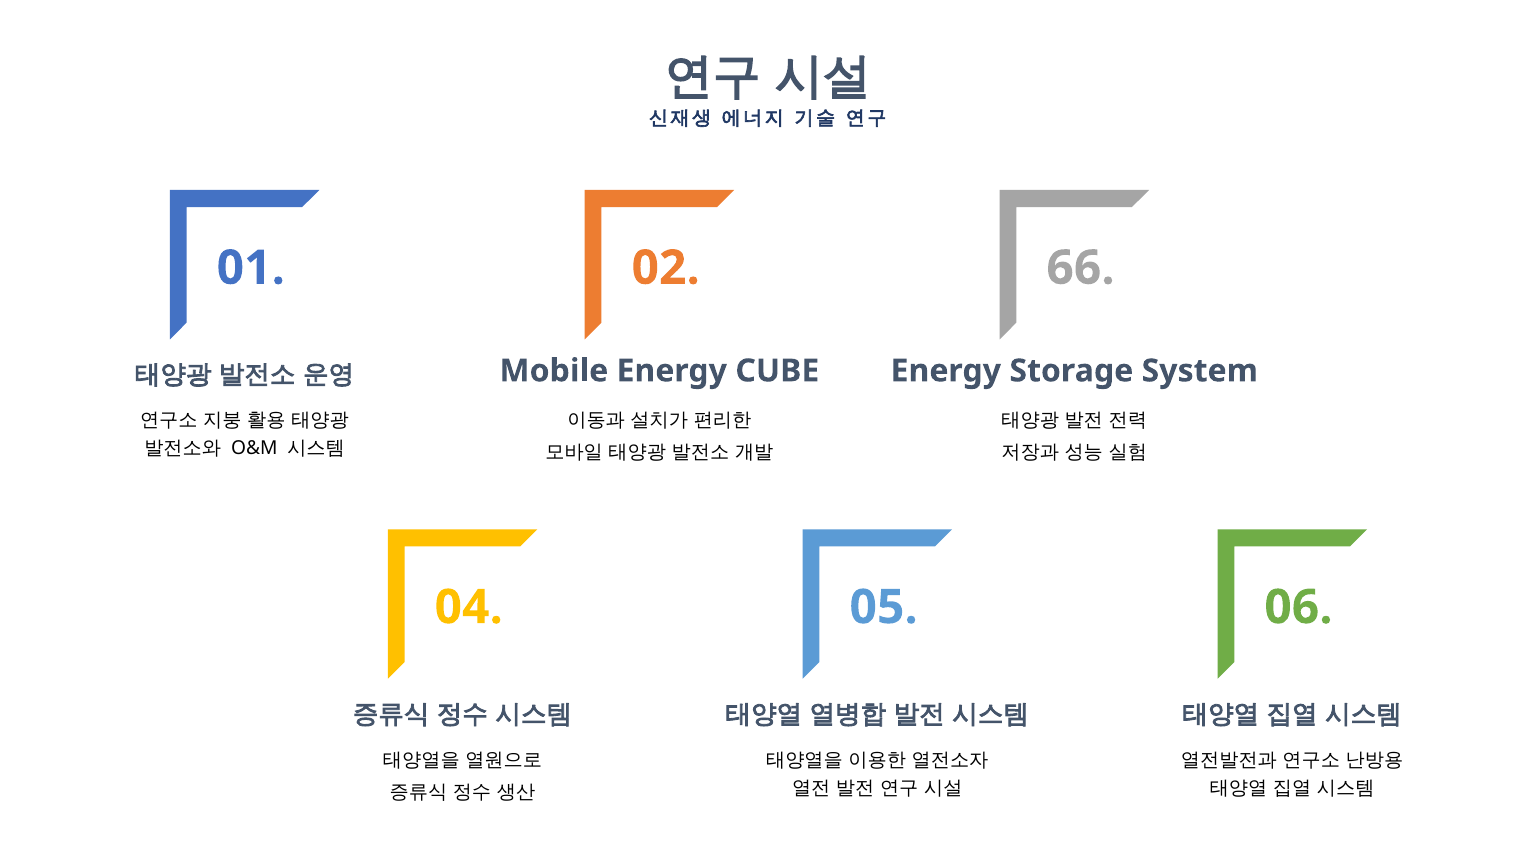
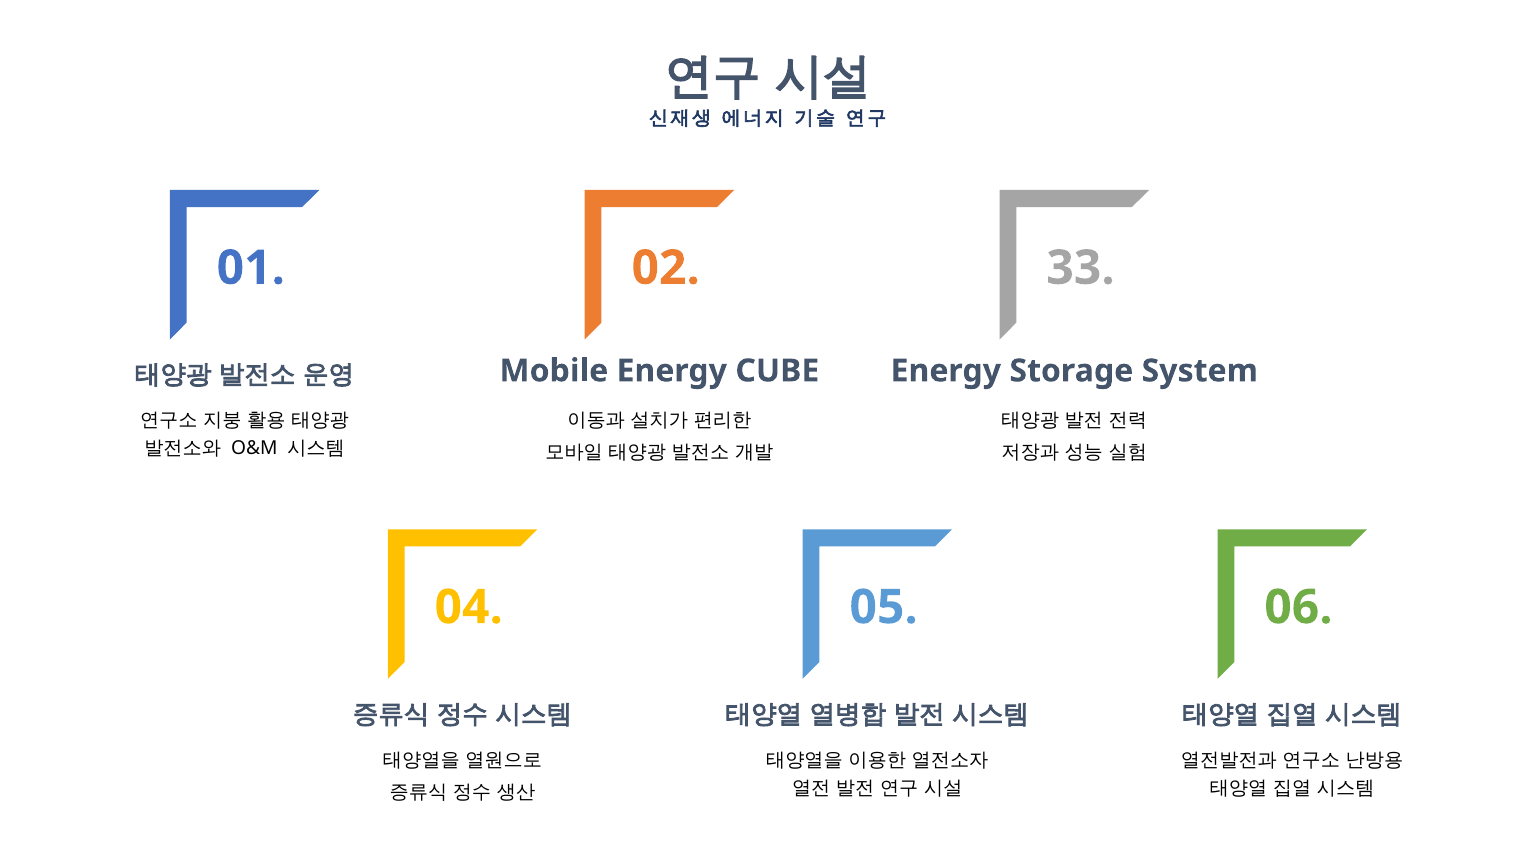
66: 66 -> 33
